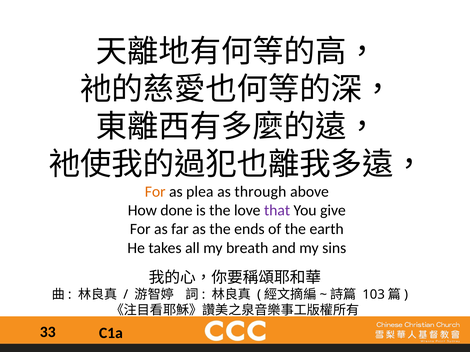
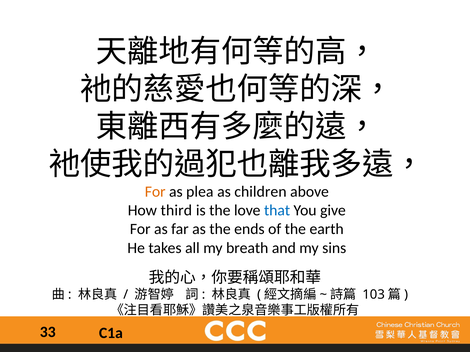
through: through -> children
done: done -> third
that colour: purple -> blue
